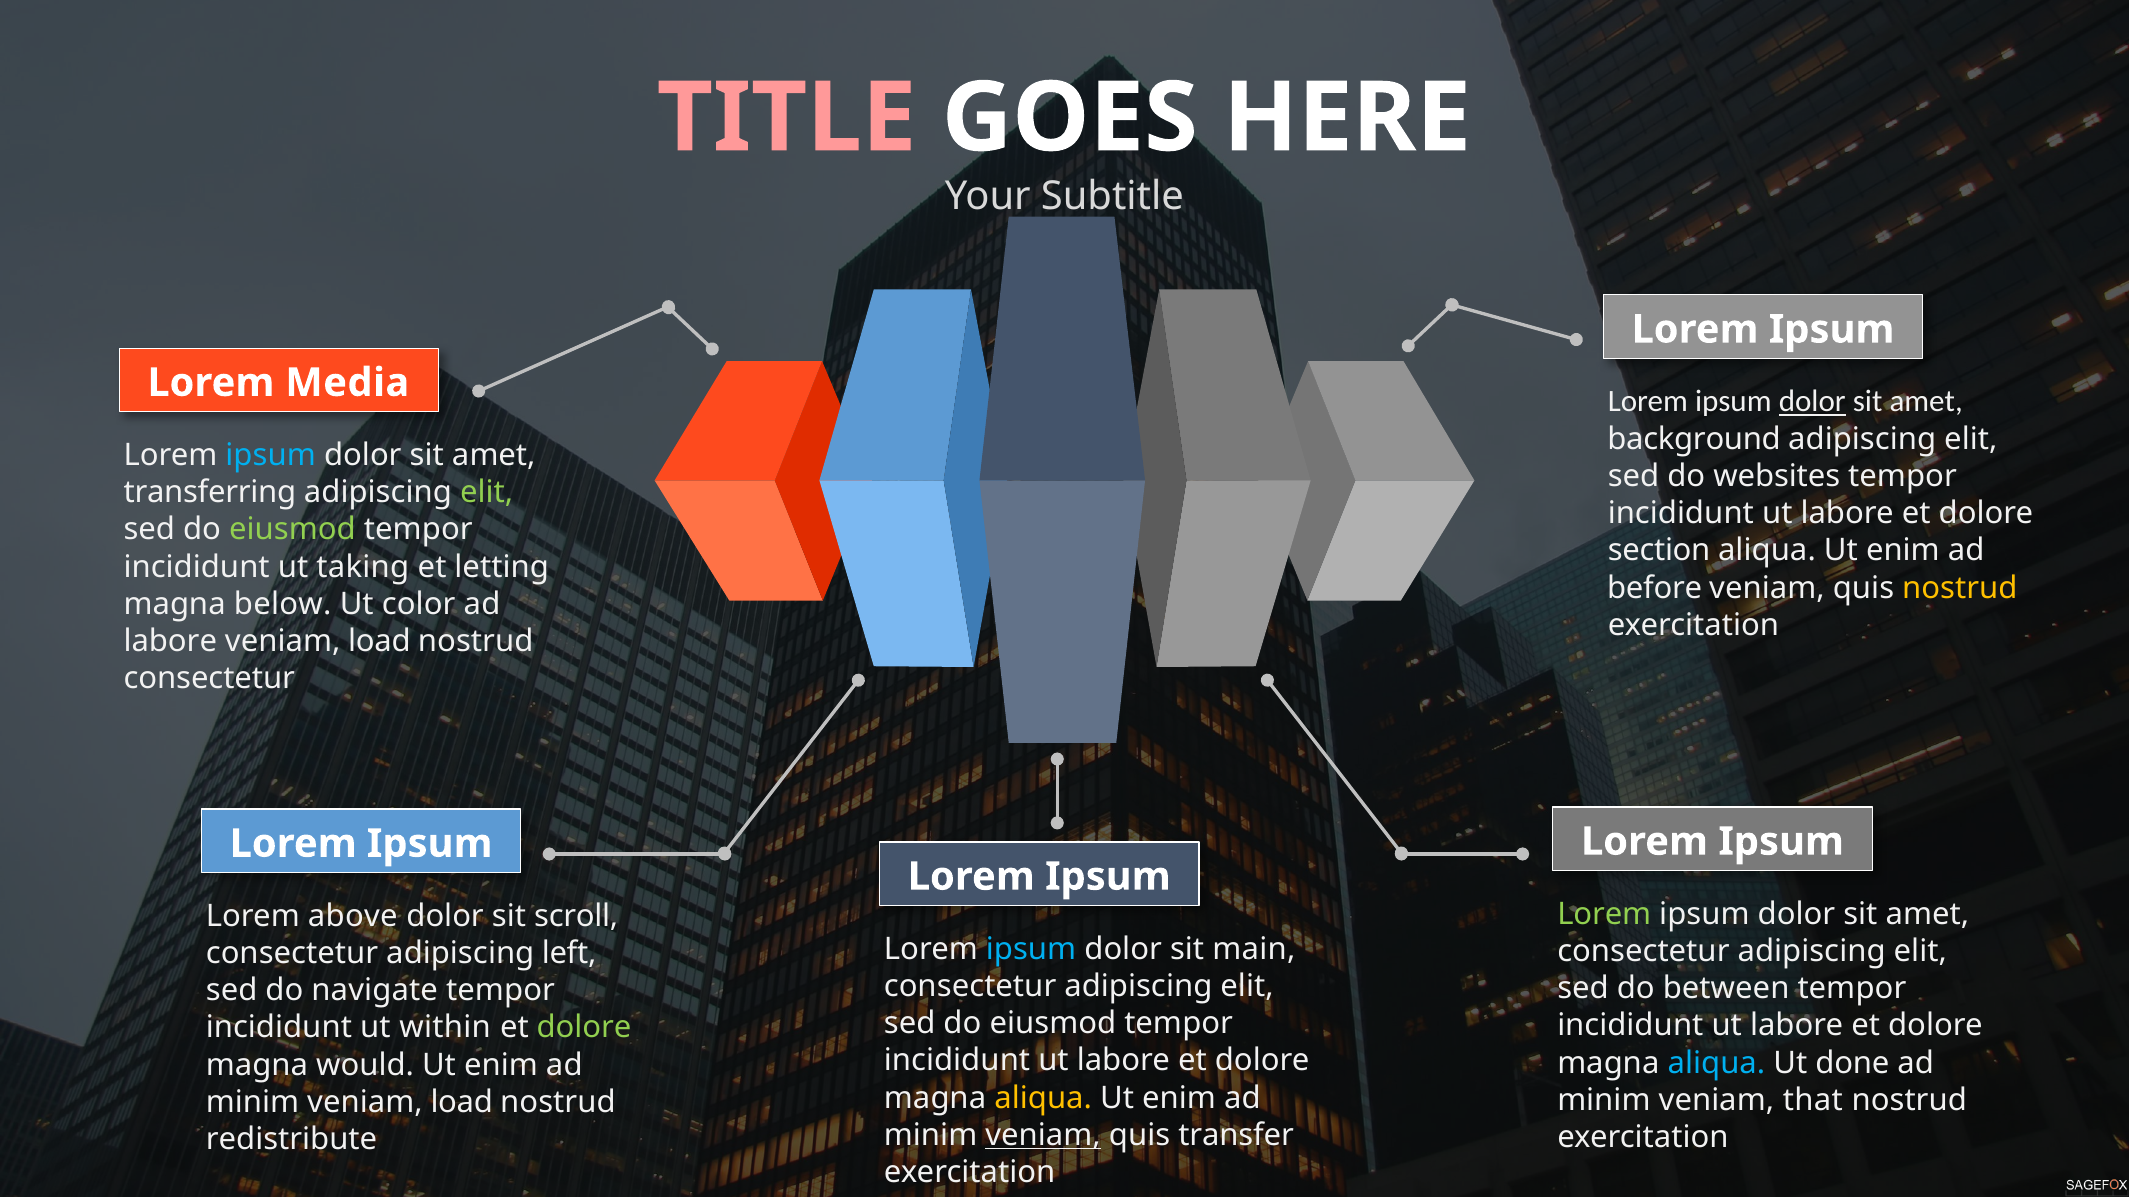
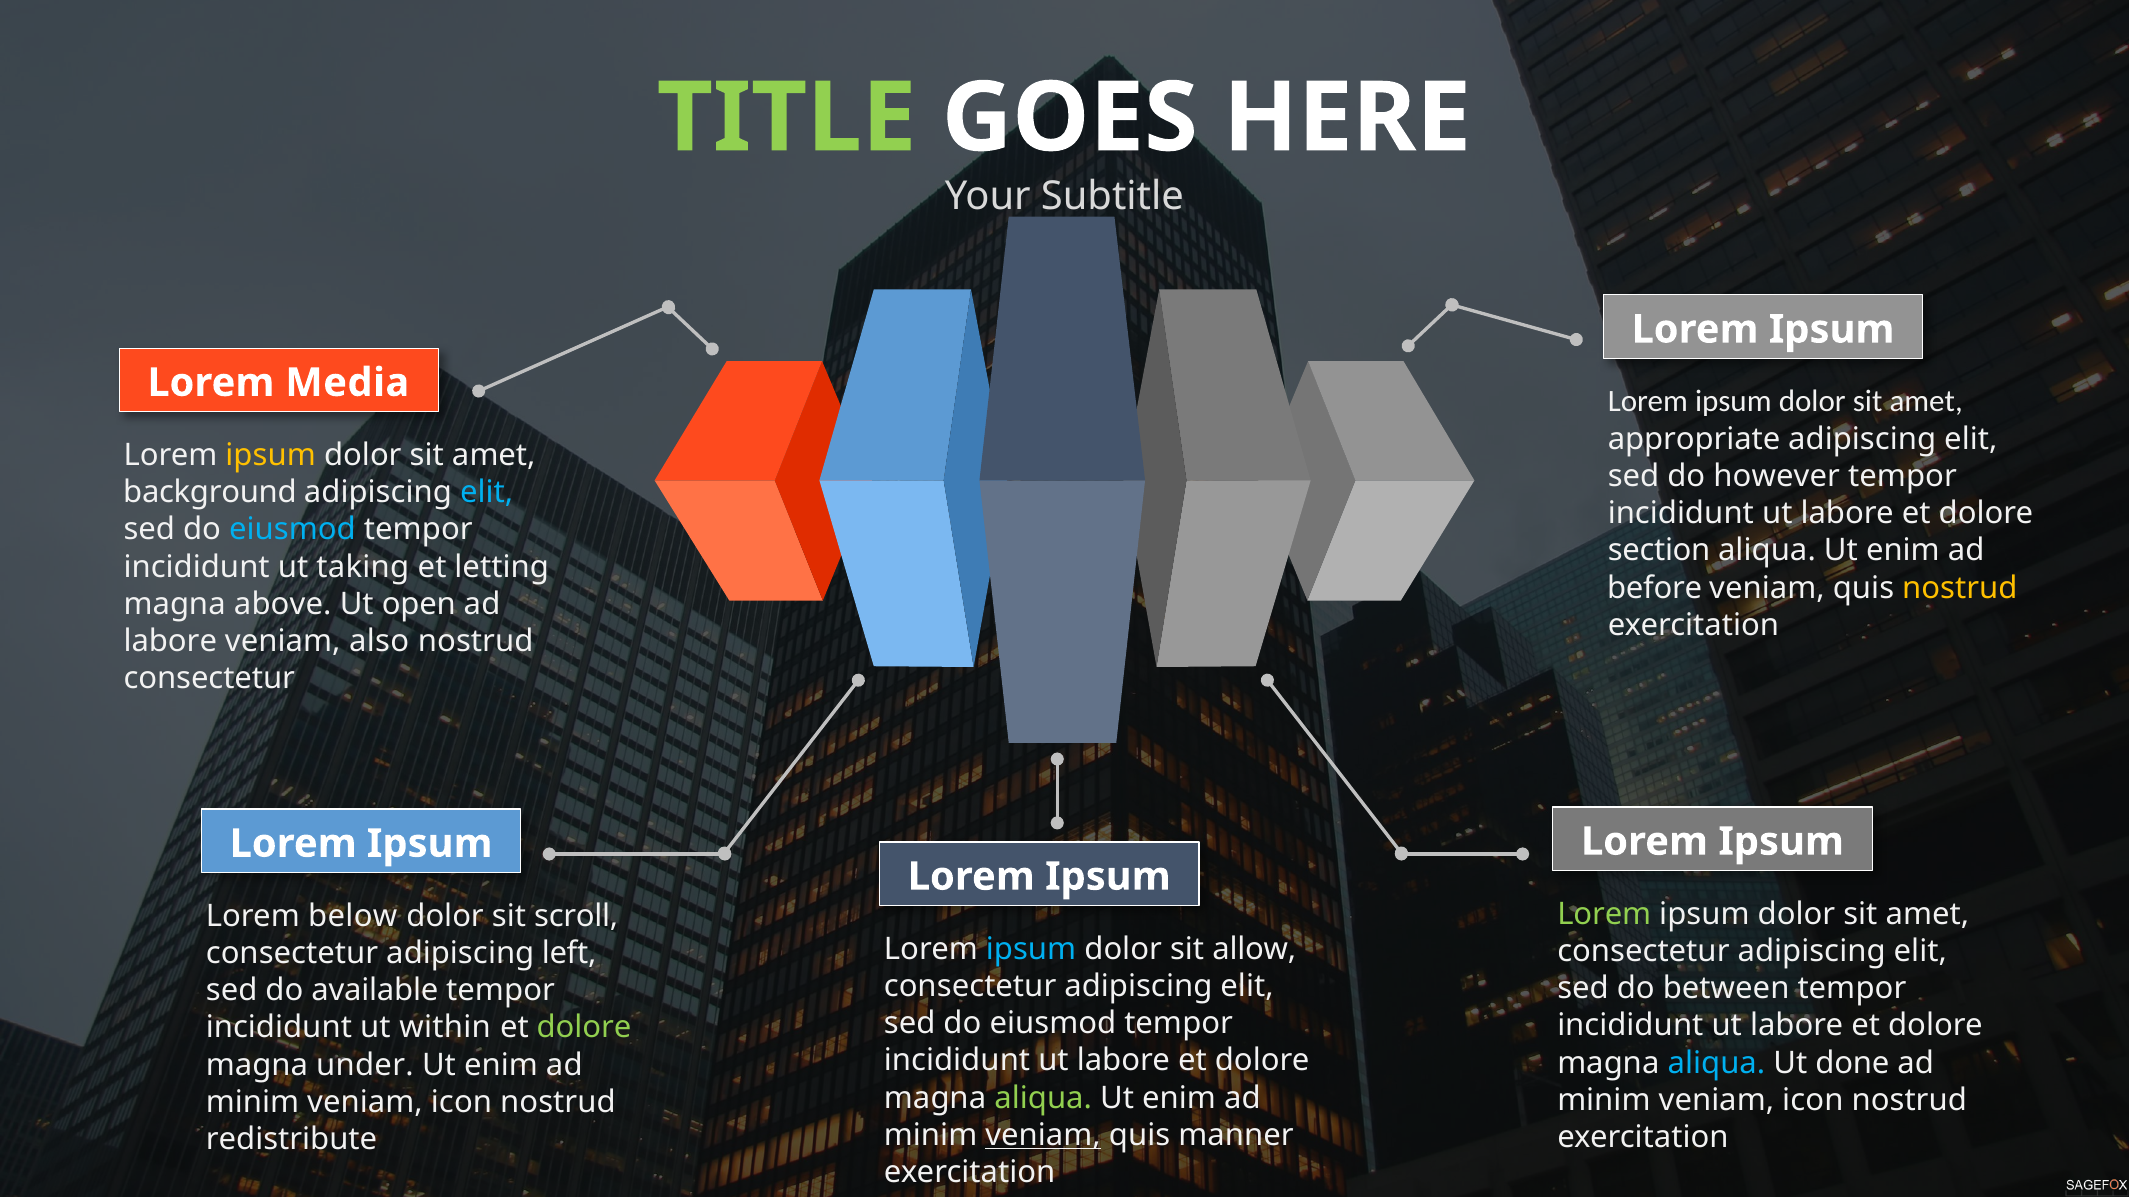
TITLE colour: pink -> light green
dolor at (1812, 402) underline: present -> none
background: background -> appropriate
ipsum at (271, 455) colour: light blue -> yellow
websites: websites -> however
transferring: transferring -> background
elit at (487, 493) colour: light green -> light blue
eiusmod at (292, 530) colour: light green -> light blue
below: below -> above
color: color -> open
load at (379, 642): load -> also
above: above -> below
main: main -> allow
navigate: navigate -> available
would: would -> under
aliqua at (1043, 1098) colour: yellow -> light green
that at (1813, 1101): that -> icon
load at (462, 1103): load -> icon
transfer: transfer -> manner
